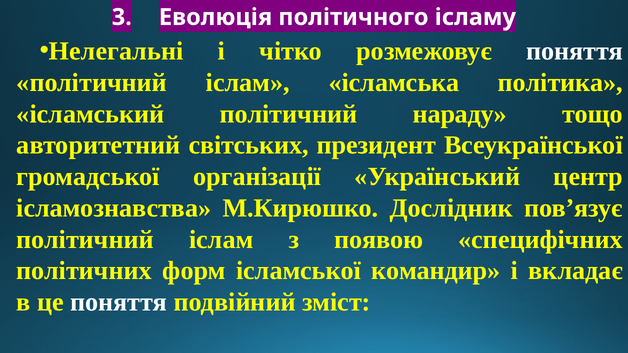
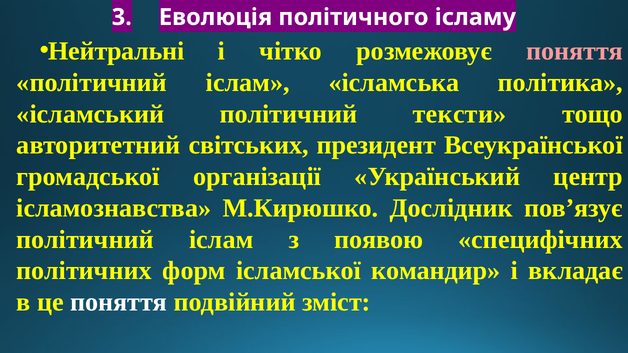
Нелегальні: Нелегальні -> Нейтральні
поняття at (575, 51) colour: white -> pink
нараду: нараду -> тексти
